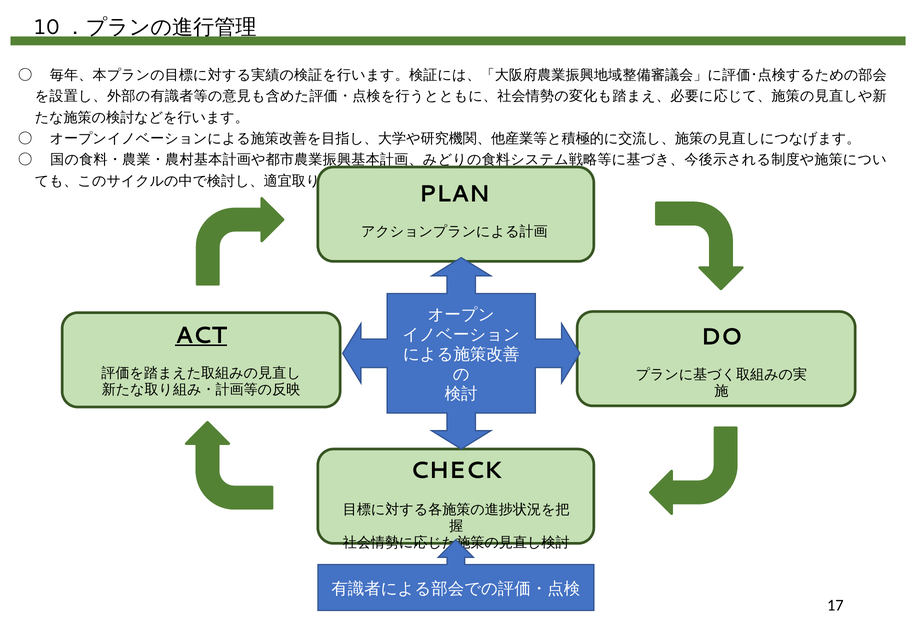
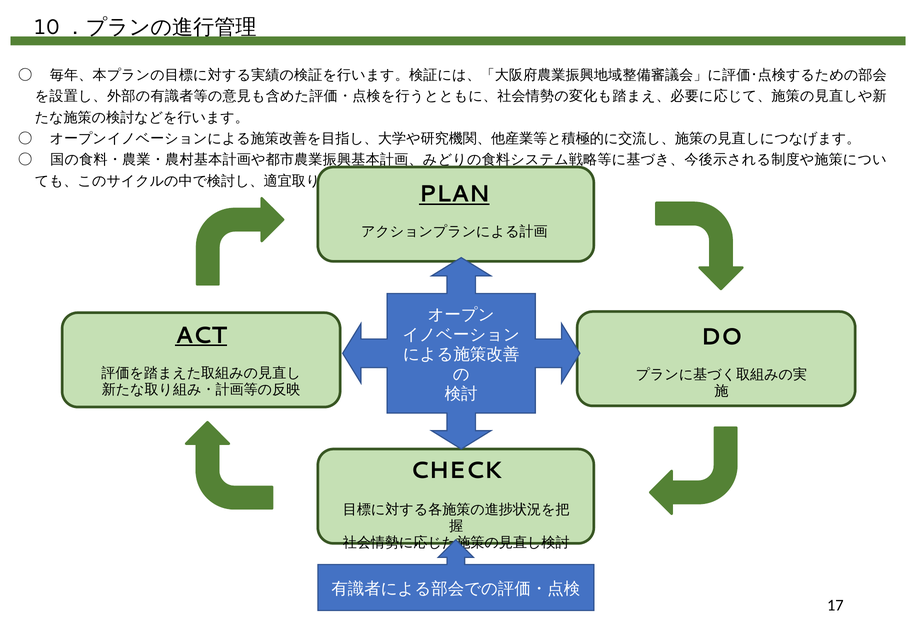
PLAN underline: none -> present
